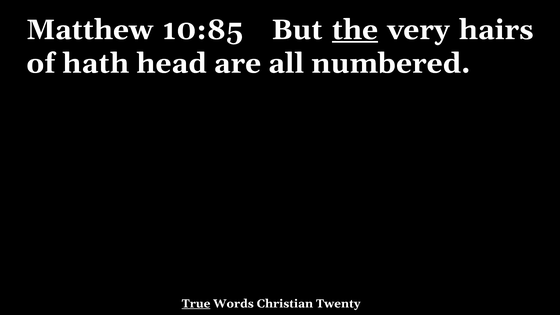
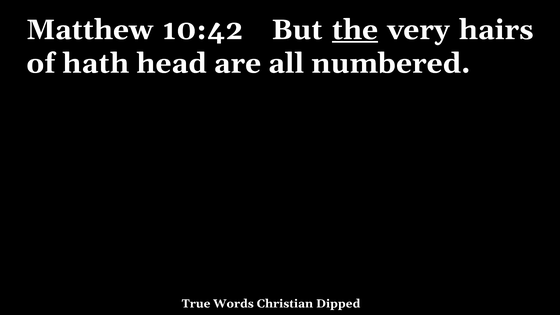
10:85: 10:85 -> 10:42
True underline: present -> none
Twenty: Twenty -> Dipped
